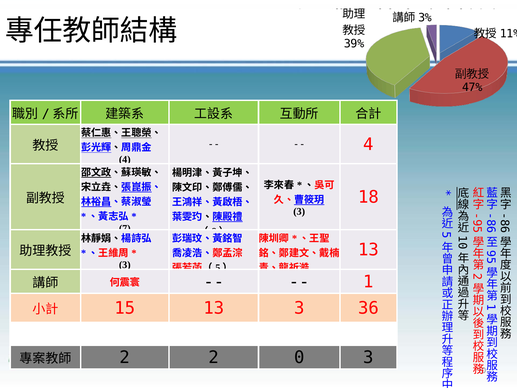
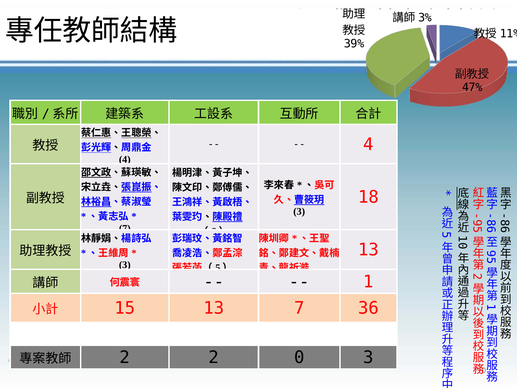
13 3: 3 -> 7
